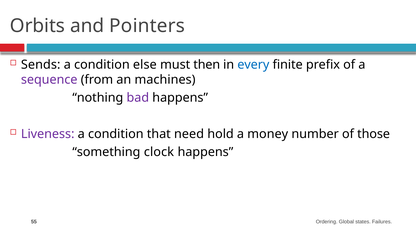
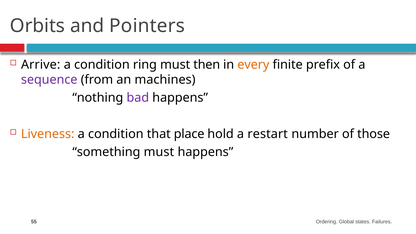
Sends: Sends -> Arrive
else: else -> ring
every colour: blue -> orange
Liveness colour: purple -> orange
need: need -> place
money: money -> restart
something clock: clock -> must
